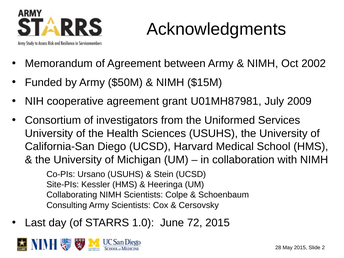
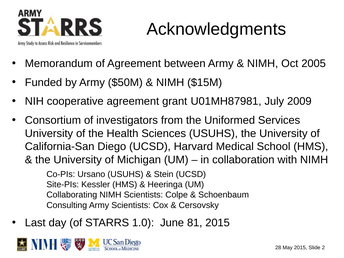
2002: 2002 -> 2005
72: 72 -> 81
